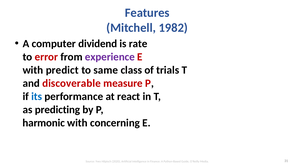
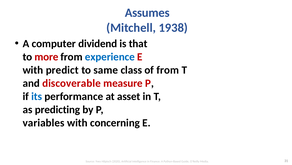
Features: Features -> Assumes
1982: 1982 -> 1938
rate: rate -> that
error: error -> more
experience colour: purple -> blue
of trials: trials -> from
react: react -> asset
harmonic: harmonic -> variables
